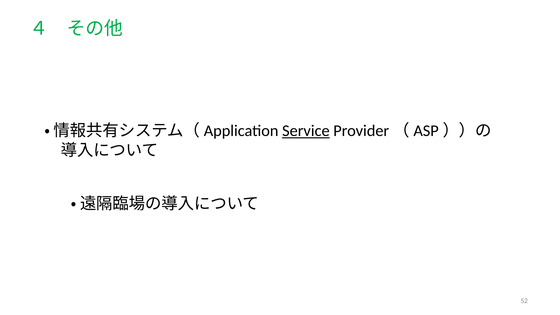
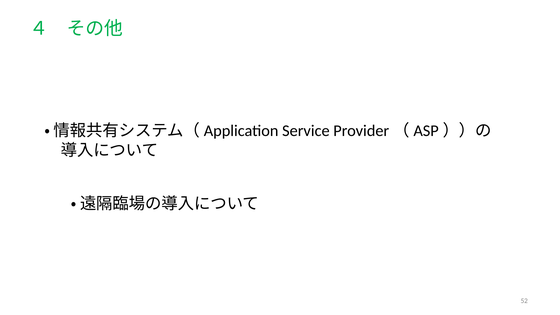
Service underline: present -> none
